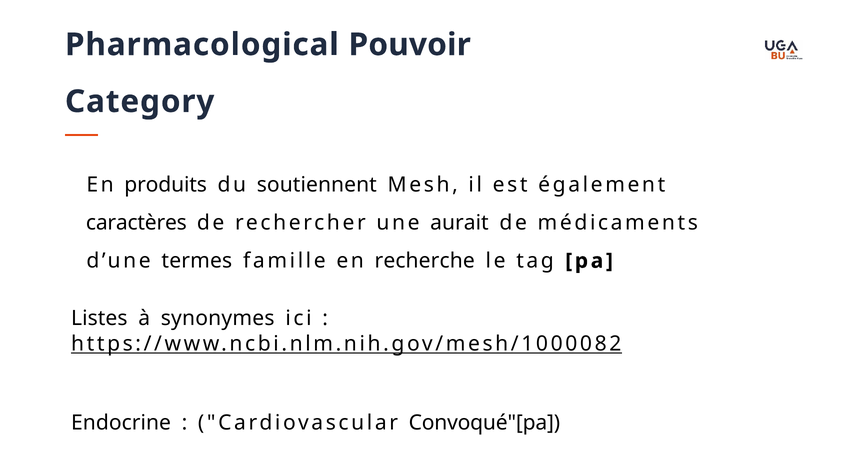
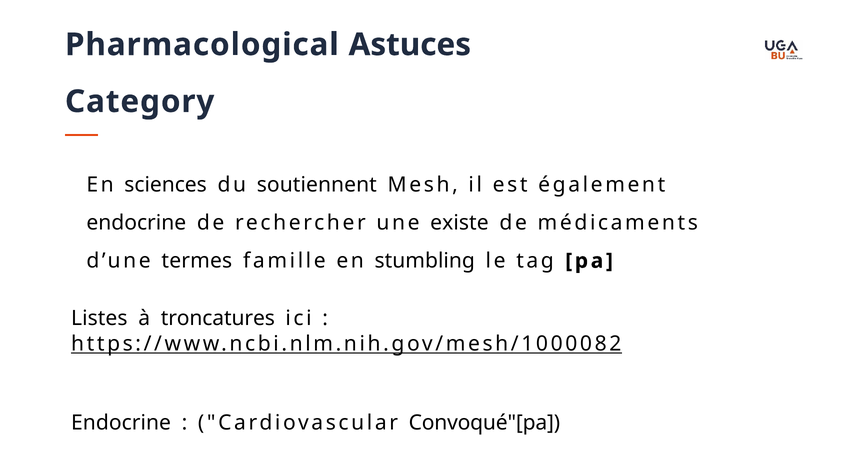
Pouvoir: Pouvoir -> Astuces
produits: produits -> sciences
caractères at (136, 223): caractères -> endocrine
aurait: aurait -> existe
recherche: recherche -> stumbling
synonymes: synonymes -> troncatures
